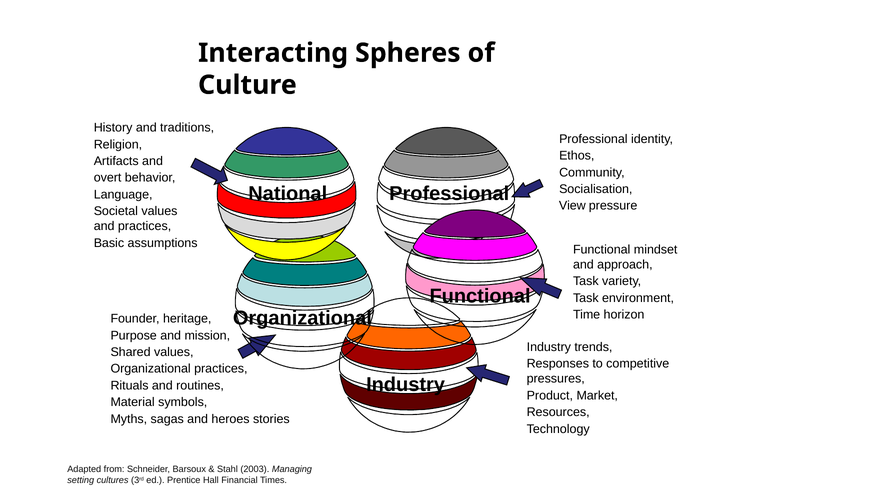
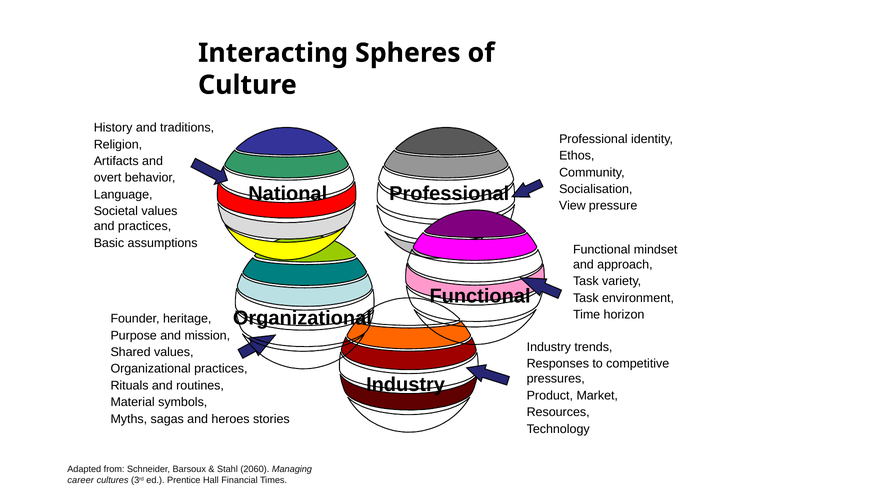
2003: 2003 -> 2060
setting: setting -> career
